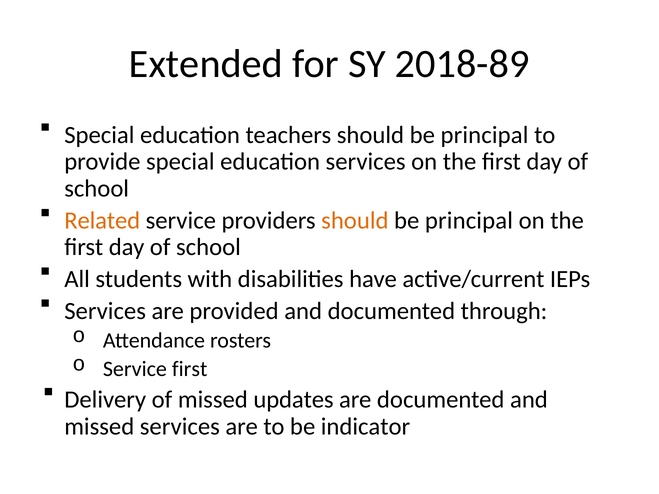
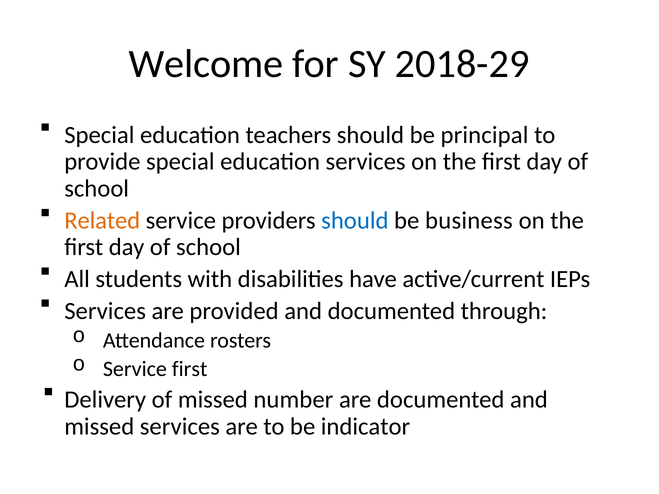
Extended: Extended -> Welcome
2018-89: 2018-89 -> 2018-29
should at (355, 221) colour: orange -> blue
principal at (469, 221): principal -> business
updates: updates -> number
